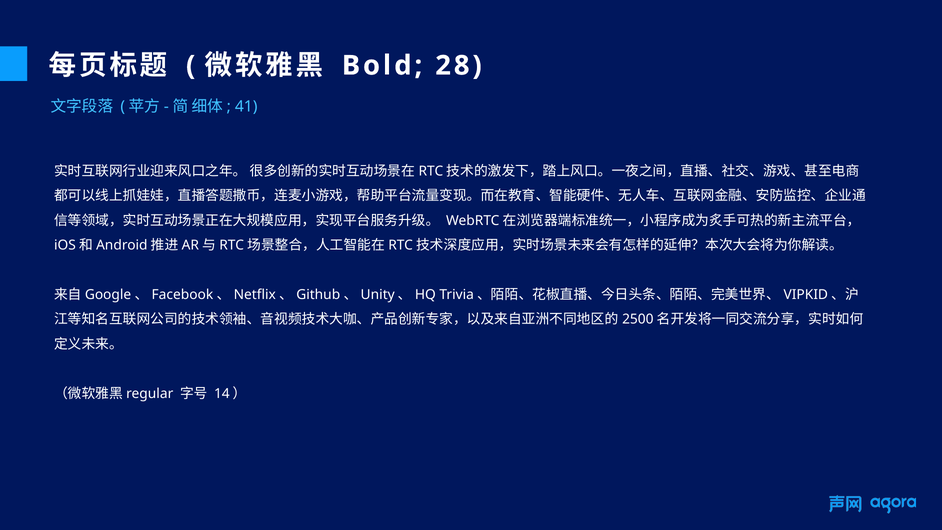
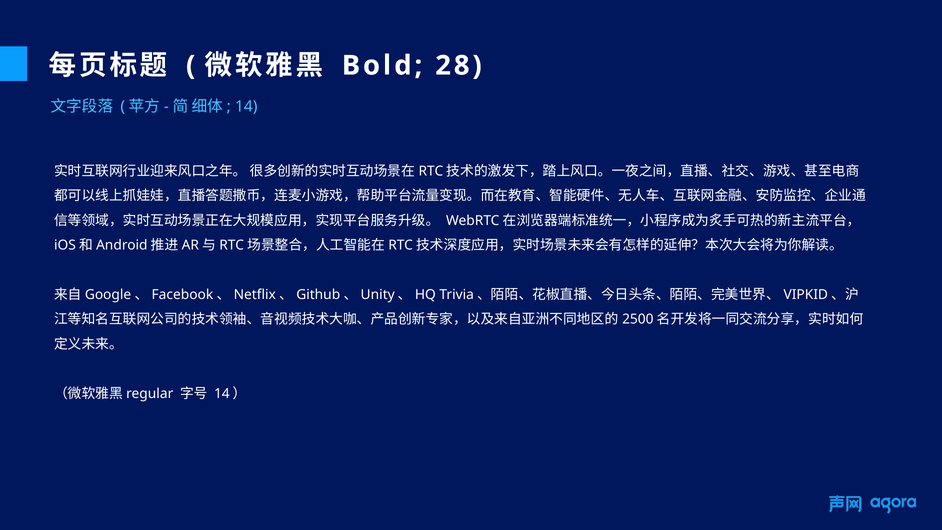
41: 41 -> 14
